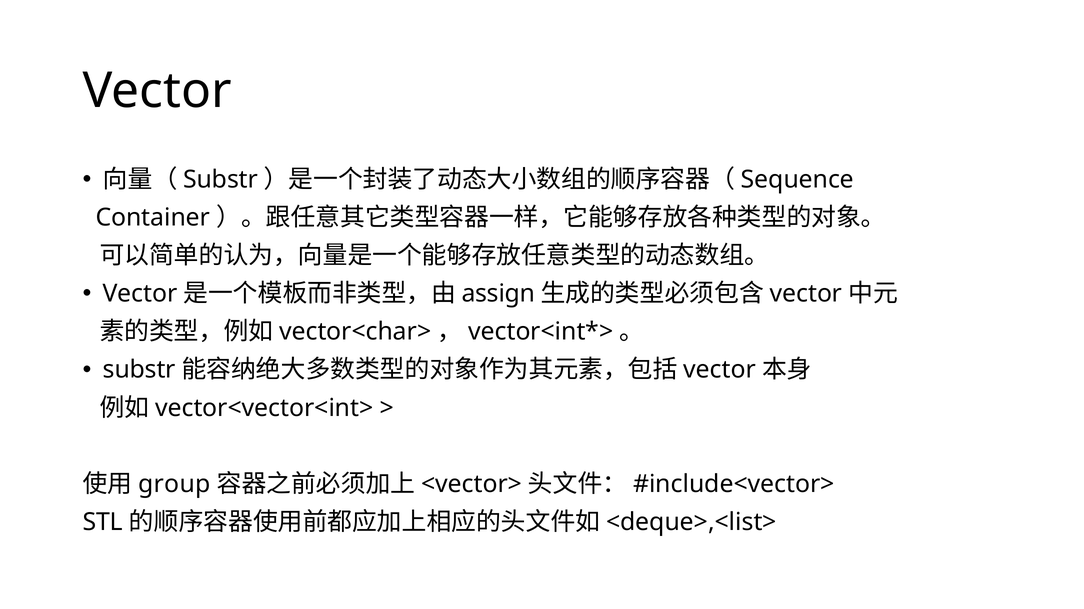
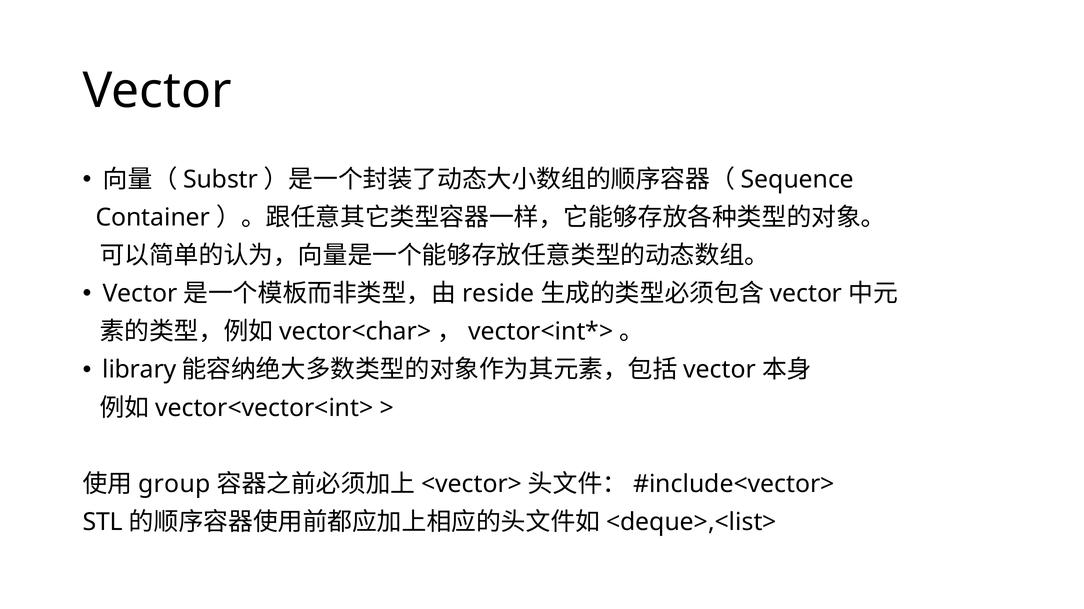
assign: assign -> reside
substr at (139, 370): substr -> library
